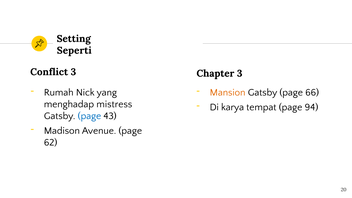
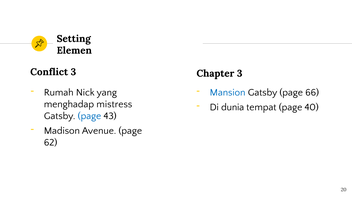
Seperti: Seperti -> Elemen
Mansion colour: orange -> blue
karya: karya -> dunia
94: 94 -> 40
